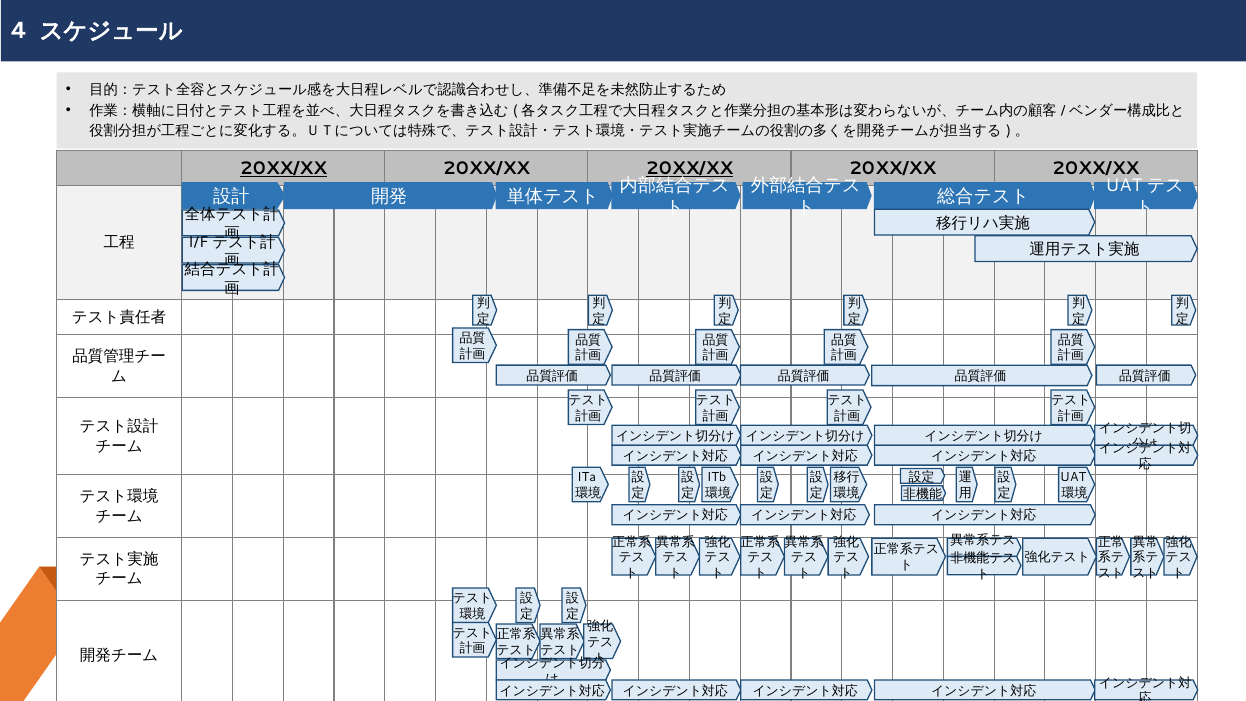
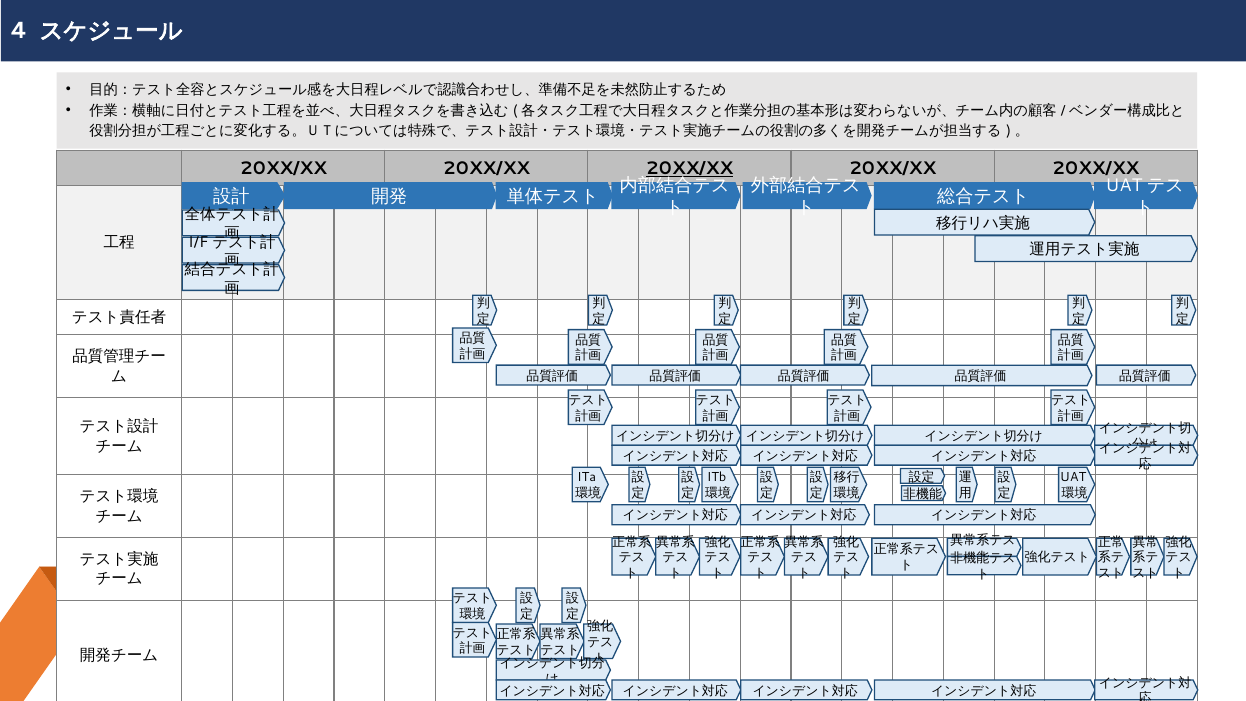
20XX/XX at (283, 169) underline: present -> none
